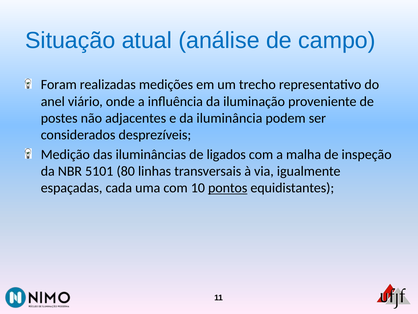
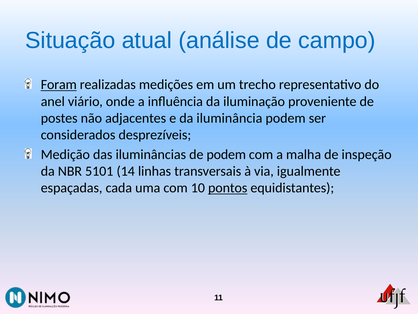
Foram underline: none -> present
de ligados: ligados -> podem
80: 80 -> 14
